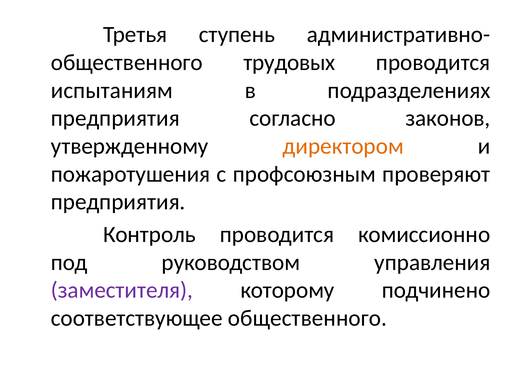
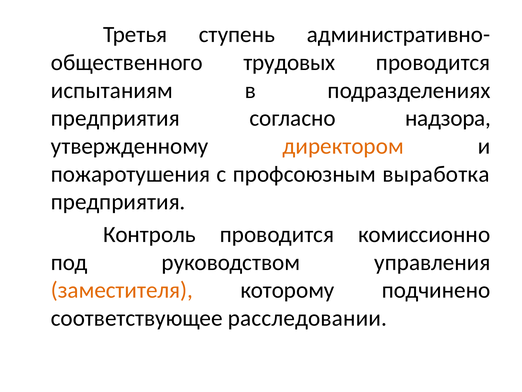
законов: законов -> надзора
проверяют: проверяют -> выработка
заместителя colour: purple -> orange
соответствующее общественного: общественного -> расследовании
